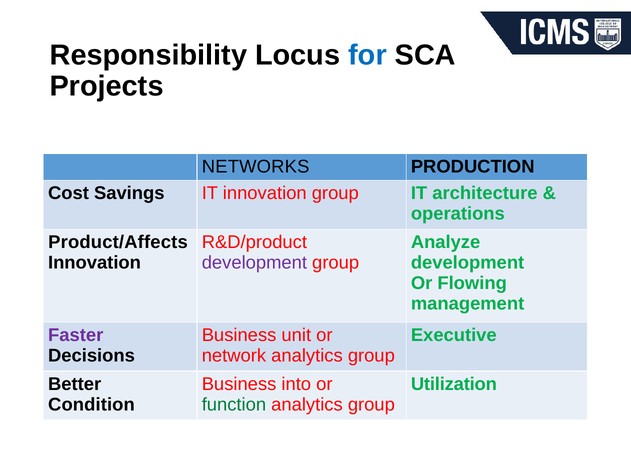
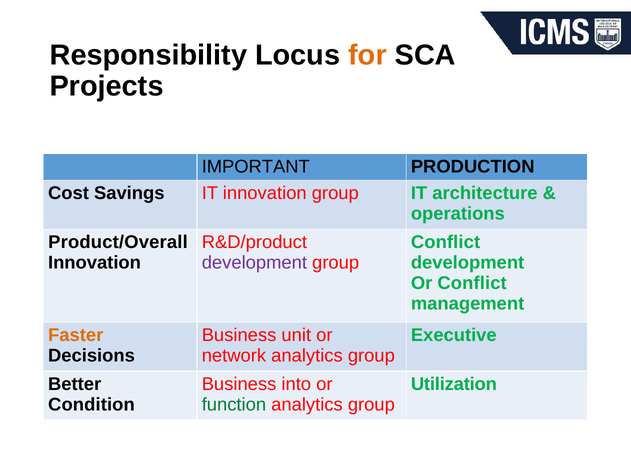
for colour: blue -> orange
NETWORKS: NETWORKS -> IMPORTANT
Product/Affects: Product/Affects -> Product/Overall
Analyze at (446, 242): Analyze -> Conflict
Or Flowing: Flowing -> Conflict
Faster colour: purple -> orange
